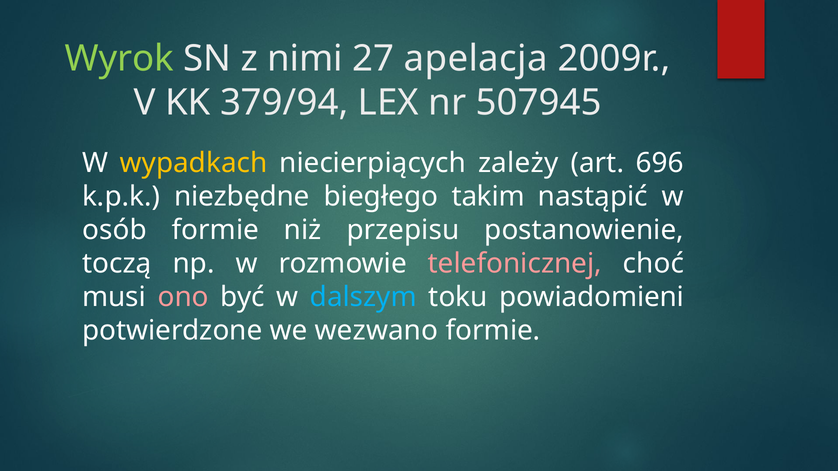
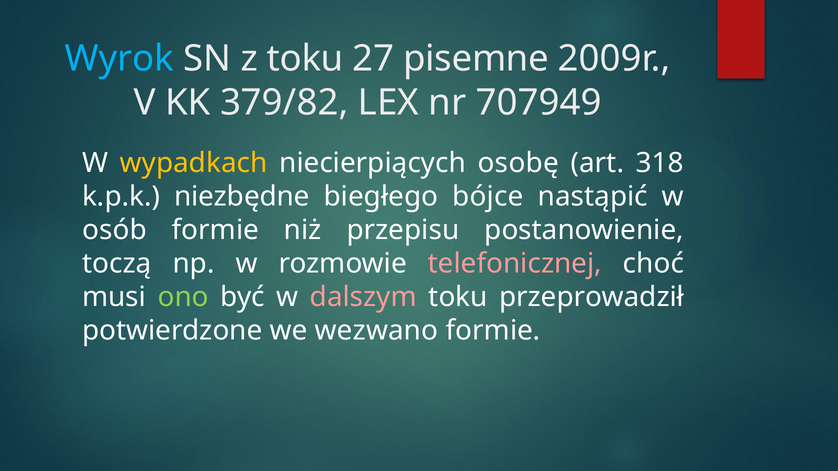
Wyrok colour: light green -> light blue
z nimi: nimi -> toku
apelacja: apelacja -> pisemne
379/94: 379/94 -> 379/82
507945: 507945 -> 707949
zależy: zależy -> osobę
696: 696 -> 318
takim: takim -> bójce
ono colour: pink -> light green
dalszym colour: light blue -> pink
powiadomieni: powiadomieni -> przeprowadził
